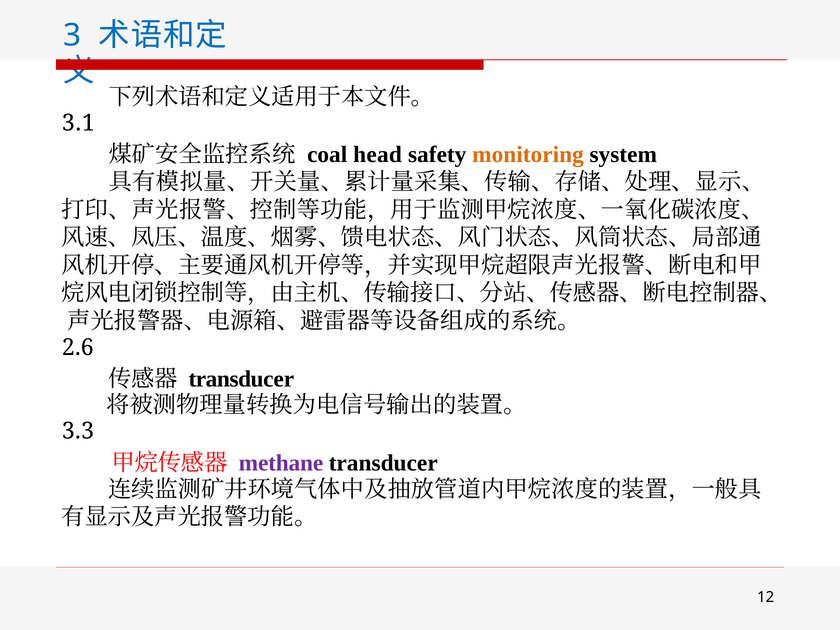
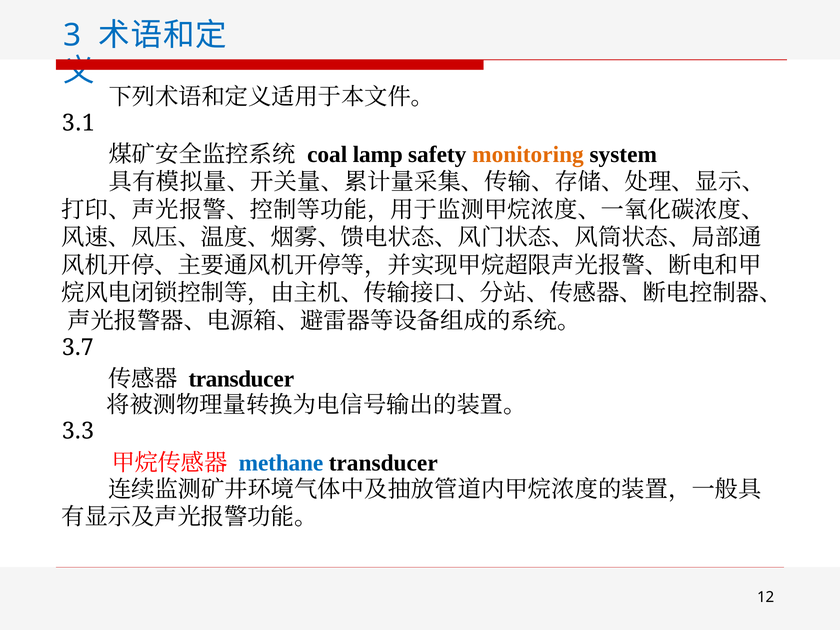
head: head -> lamp
2.6: 2.6 -> 3.7
methane colour: purple -> blue
